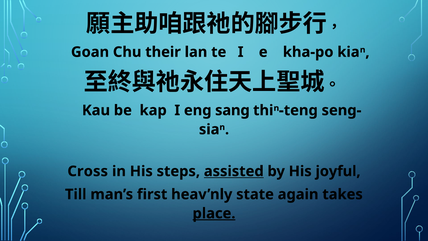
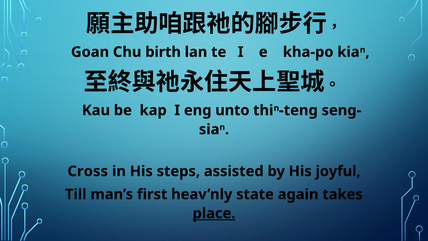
their: their -> birth
sang: sang -> unto
assisted underline: present -> none
